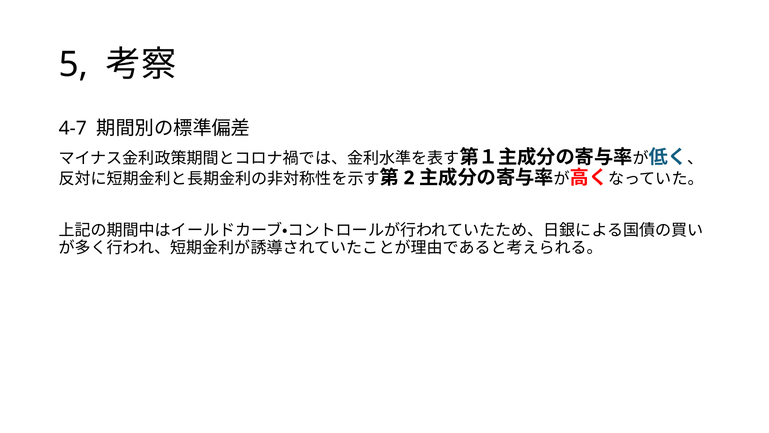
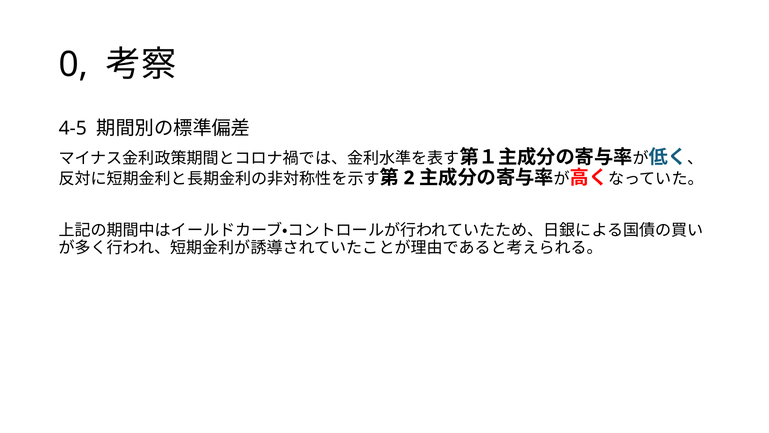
5: 5 -> 0
4-7: 4-7 -> 4-5
